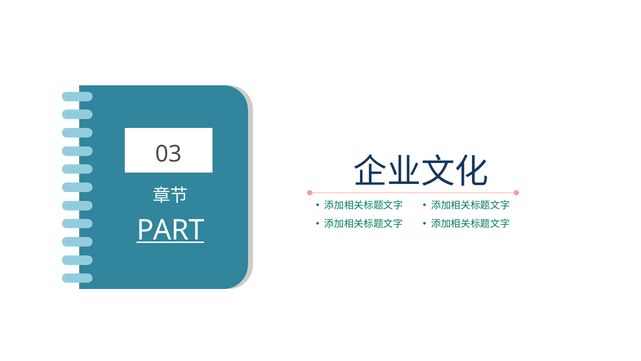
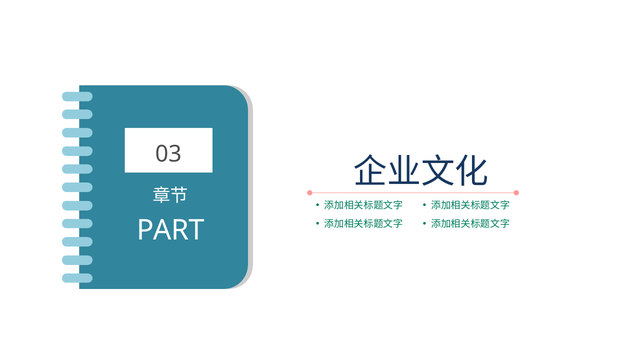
PART underline: present -> none
